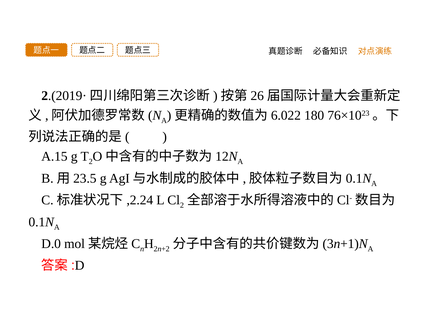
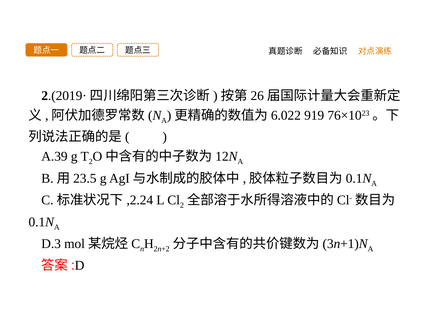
180: 180 -> 919
A.15: A.15 -> A.39
D.0: D.0 -> D.3
